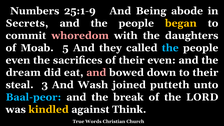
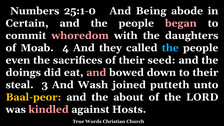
25:1-9: 25:1-9 -> 25:1-0
Secrets: Secrets -> Certain
began colour: yellow -> pink
5: 5 -> 4
their even: even -> seed
dream: dream -> doings
Baal-peor colour: light blue -> yellow
break: break -> about
kindled colour: yellow -> pink
Think: Think -> Hosts
